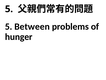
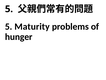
Between: Between -> Maturity
